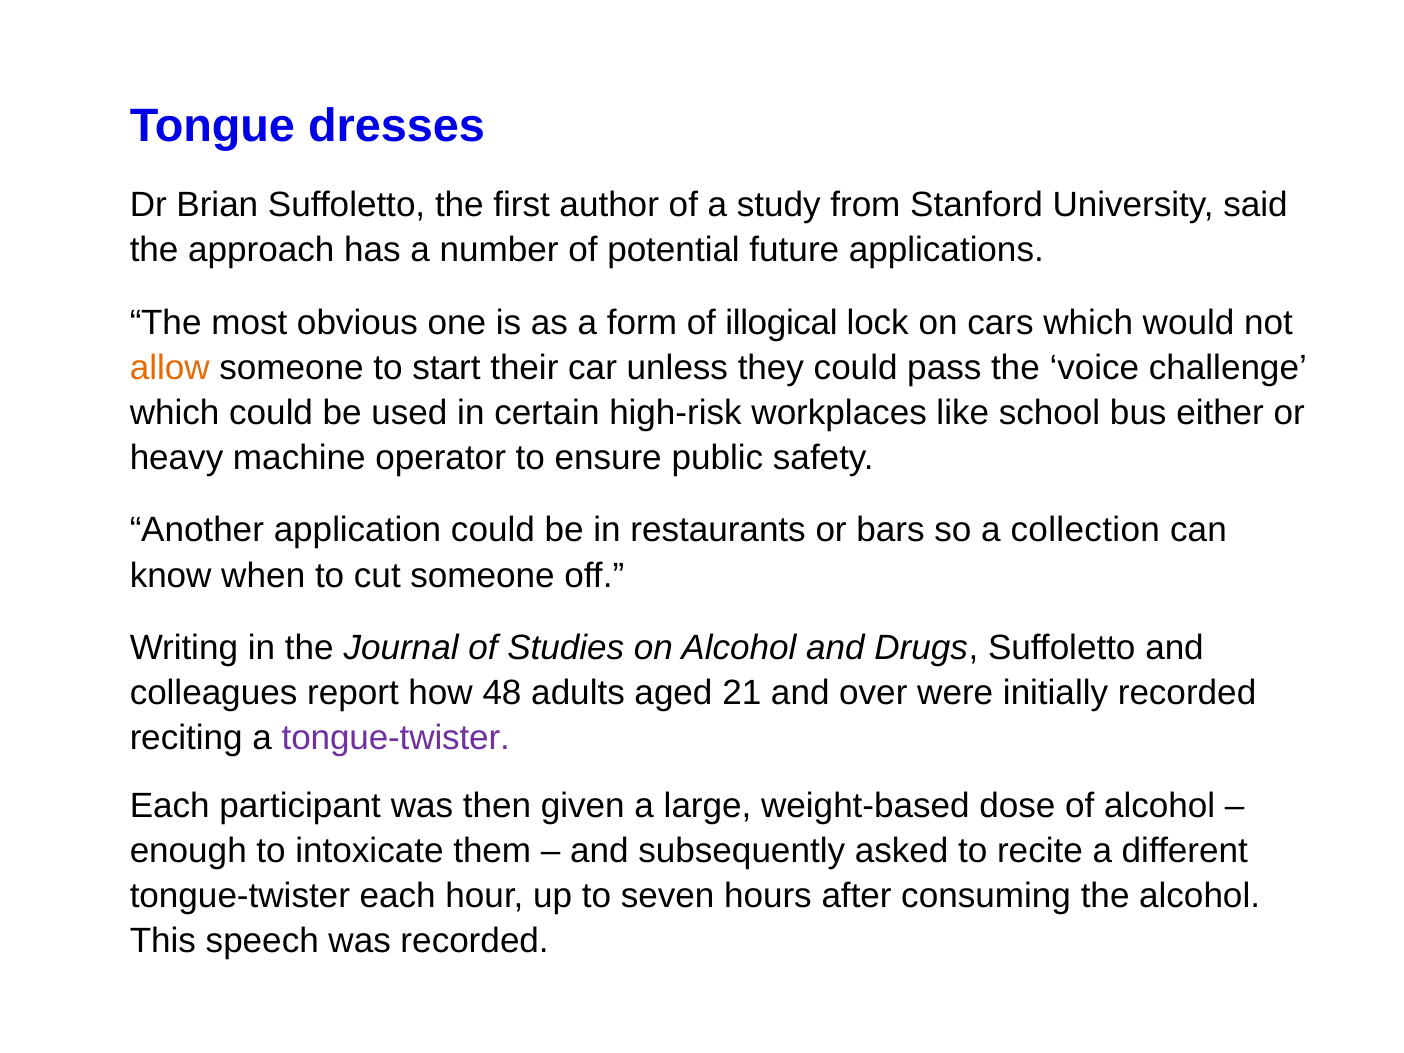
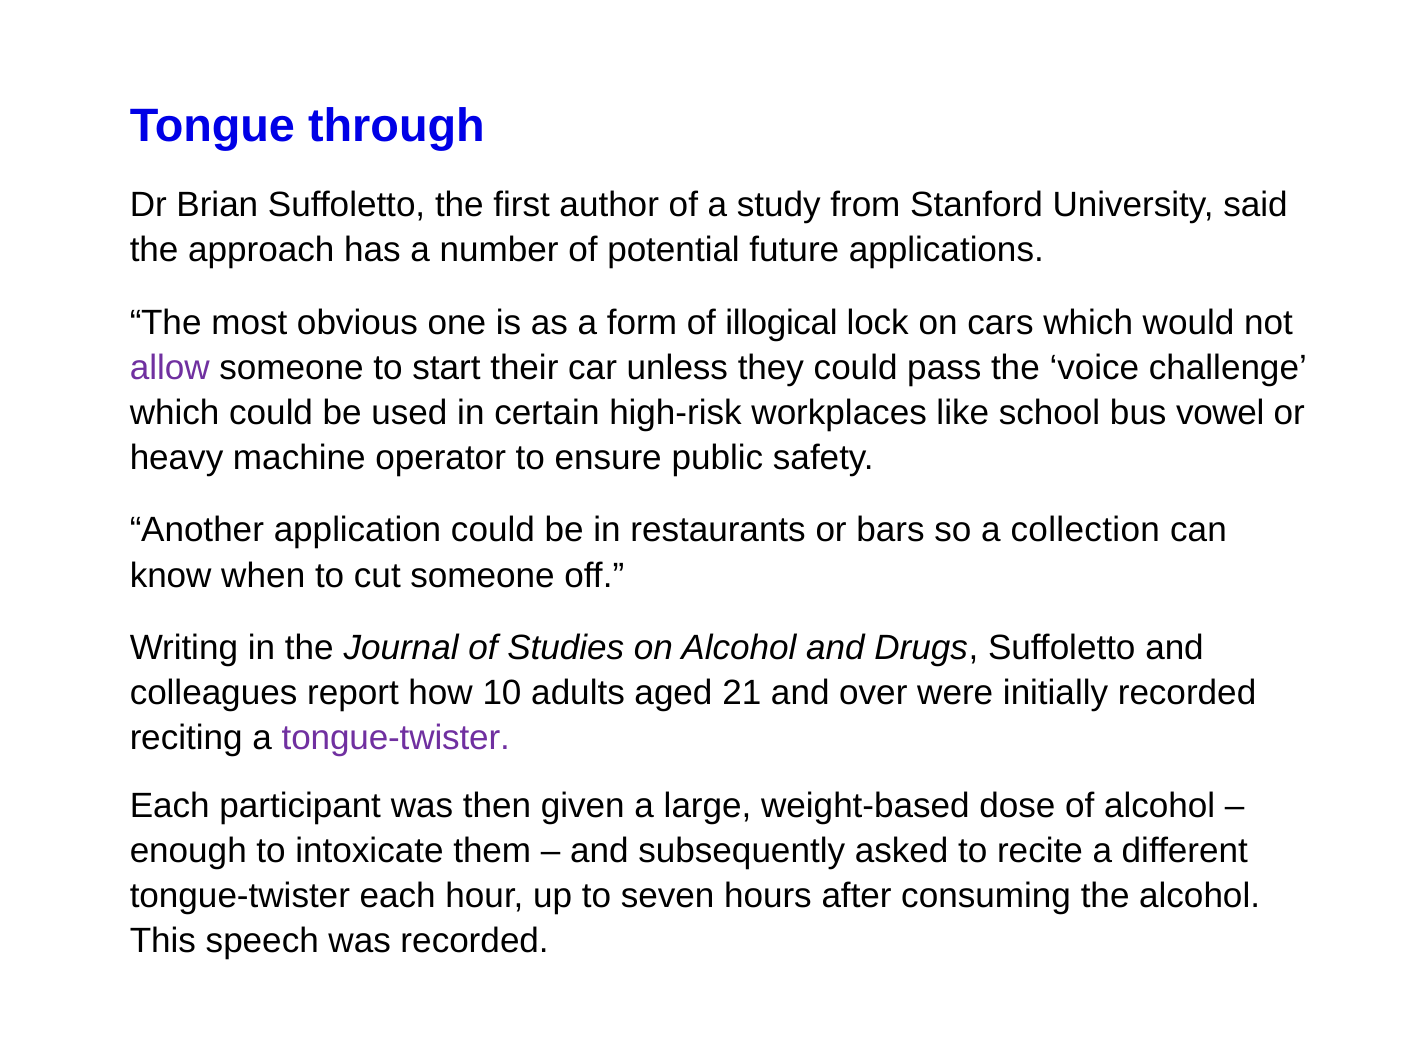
dresses: dresses -> through
allow colour: orange -> purple
either: either -> vowel
48: 48 -> 10
